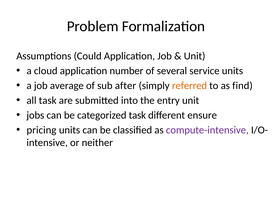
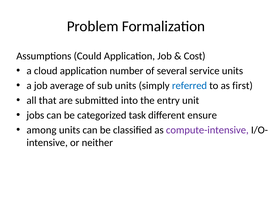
Unit at (195, 56): Unit -> Cost
sub after: after -> units
referred colour: orange -> blue
find: find -> first
all task: task -> that
pricing: pricing -> among
